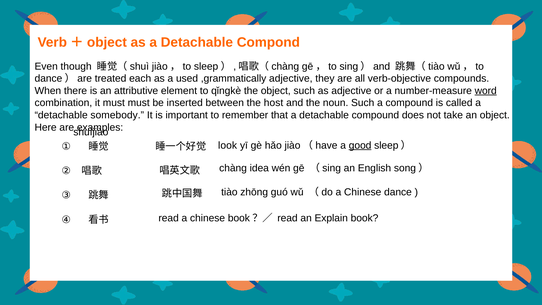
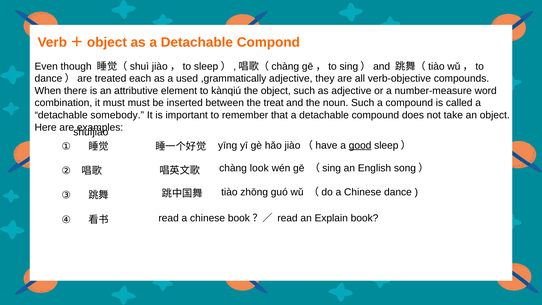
qǐngkè: qǐngkè -> kànqiú
word underline: present -> none
host: host -> treat
look: look -> yīng
idea: idea -> look
